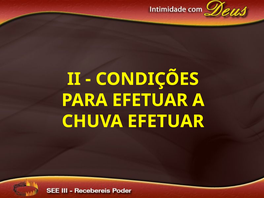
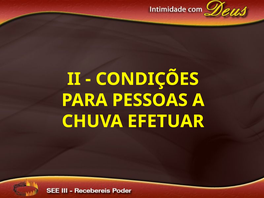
PARA EFETUAR: EFETUAR -> PESSOAS
